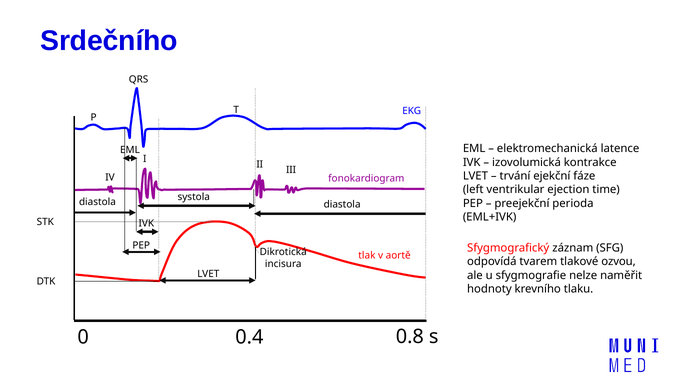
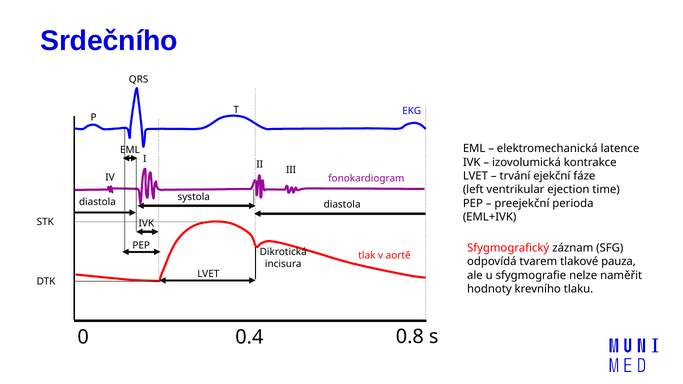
ozvou: ozvou -> pauza
